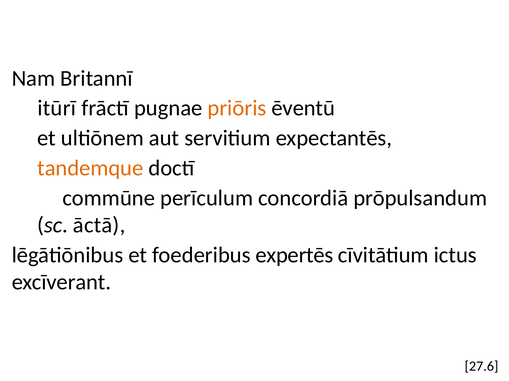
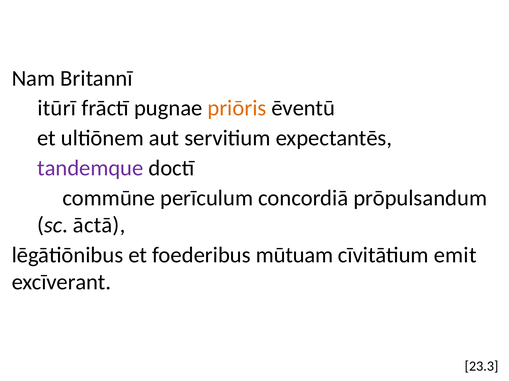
tandemque colour: orange -> purple
expertēs: expertēs -> mūtuam
ictus: ictus -> emit
27.6: 27.6 -> 23.3
